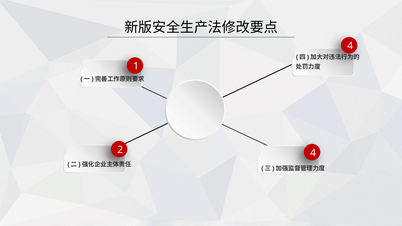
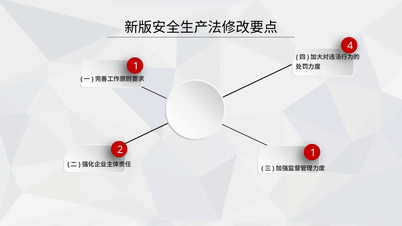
2 4: 4 -> 1
